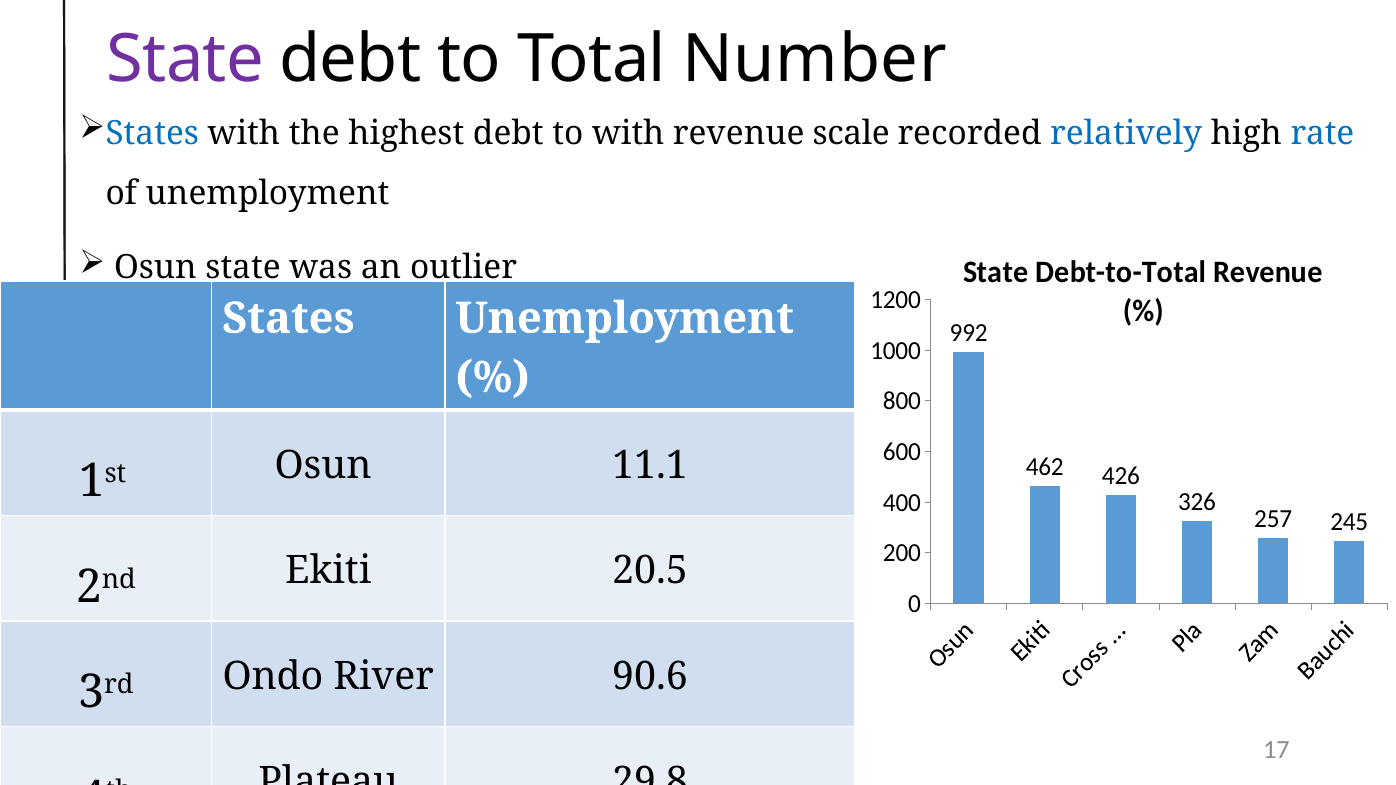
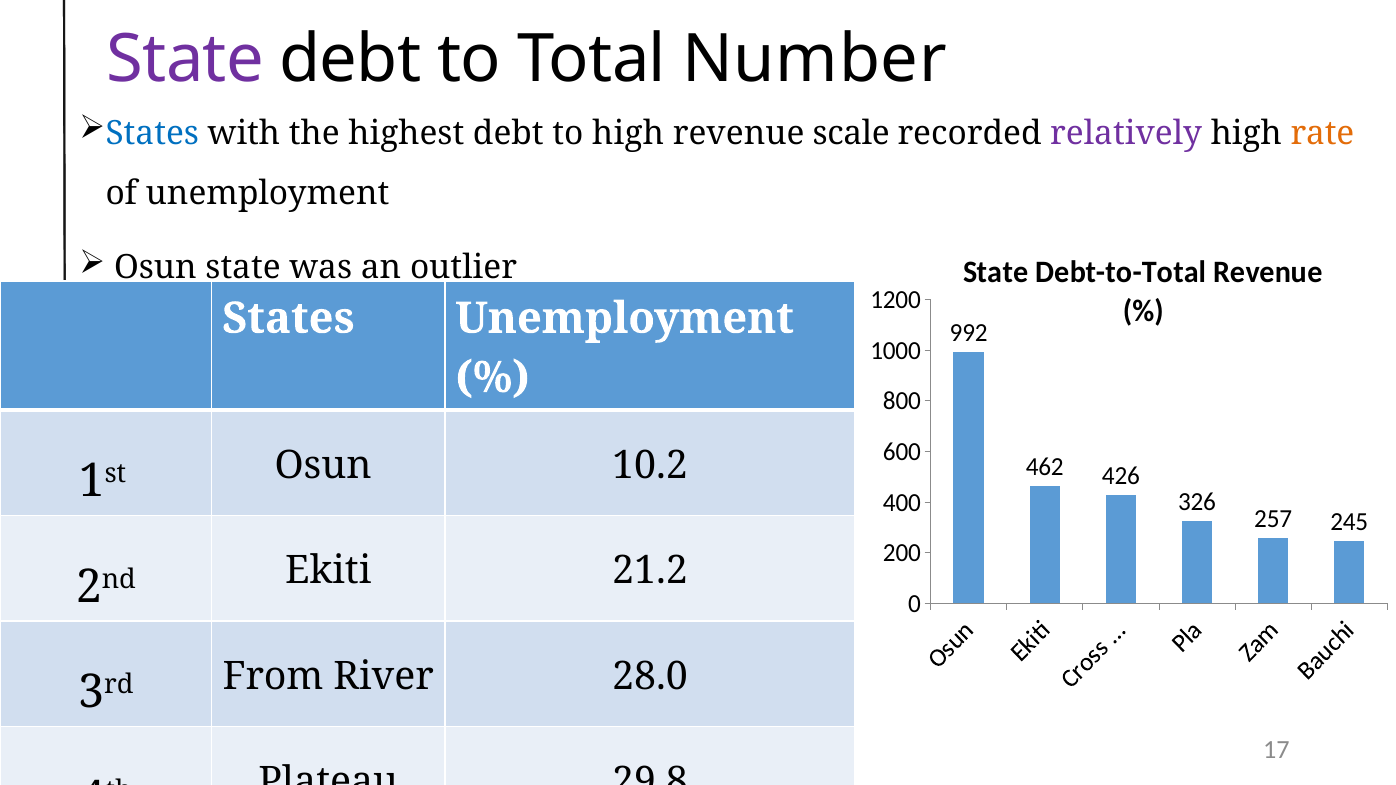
to with: with -> high
relatively colour: blue -> purple
rate colour: blue -> orange
11.1: 11.1 -> 10.2
20.5: 20.5 -> 21.2
Ondo: Ondo -> From
90.6: 90.6 -> 28.0
